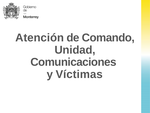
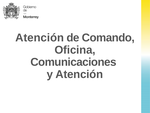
Unidad: Unidad -> Oficina
y Víctimas: Víctimas -> Atención
